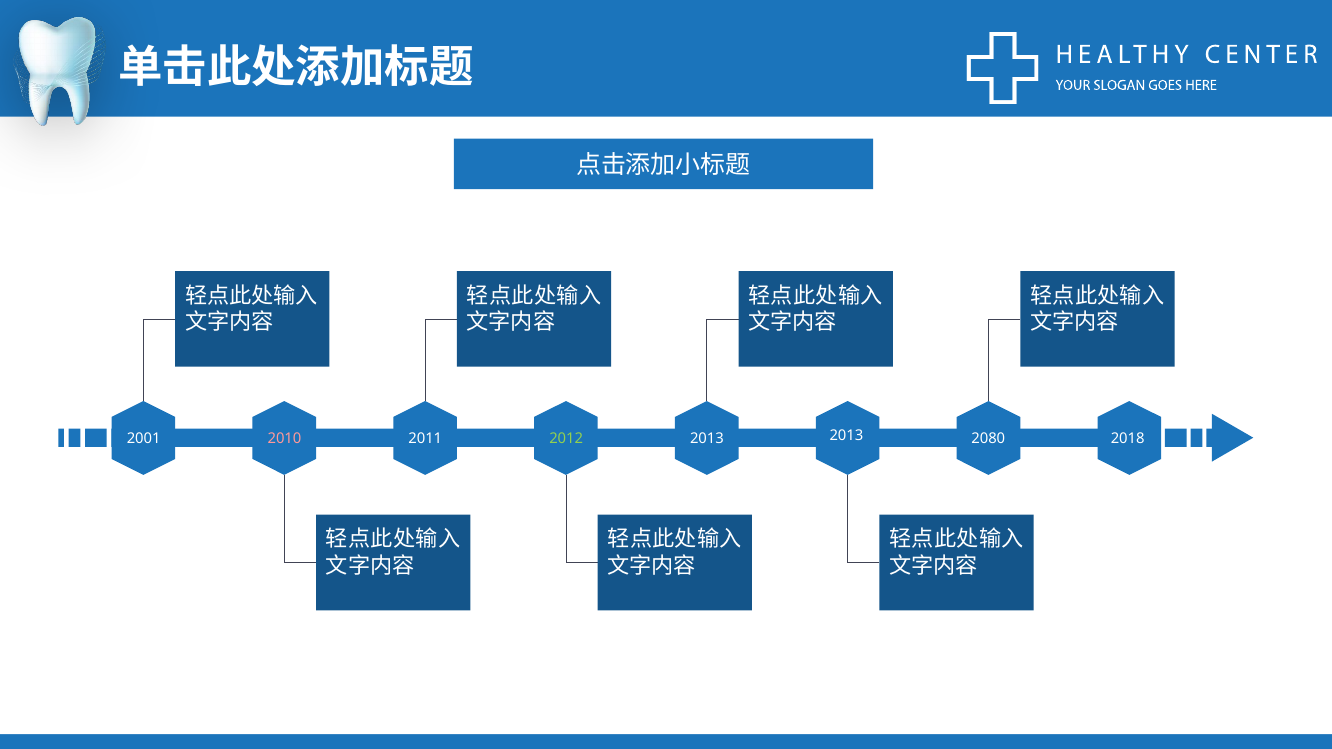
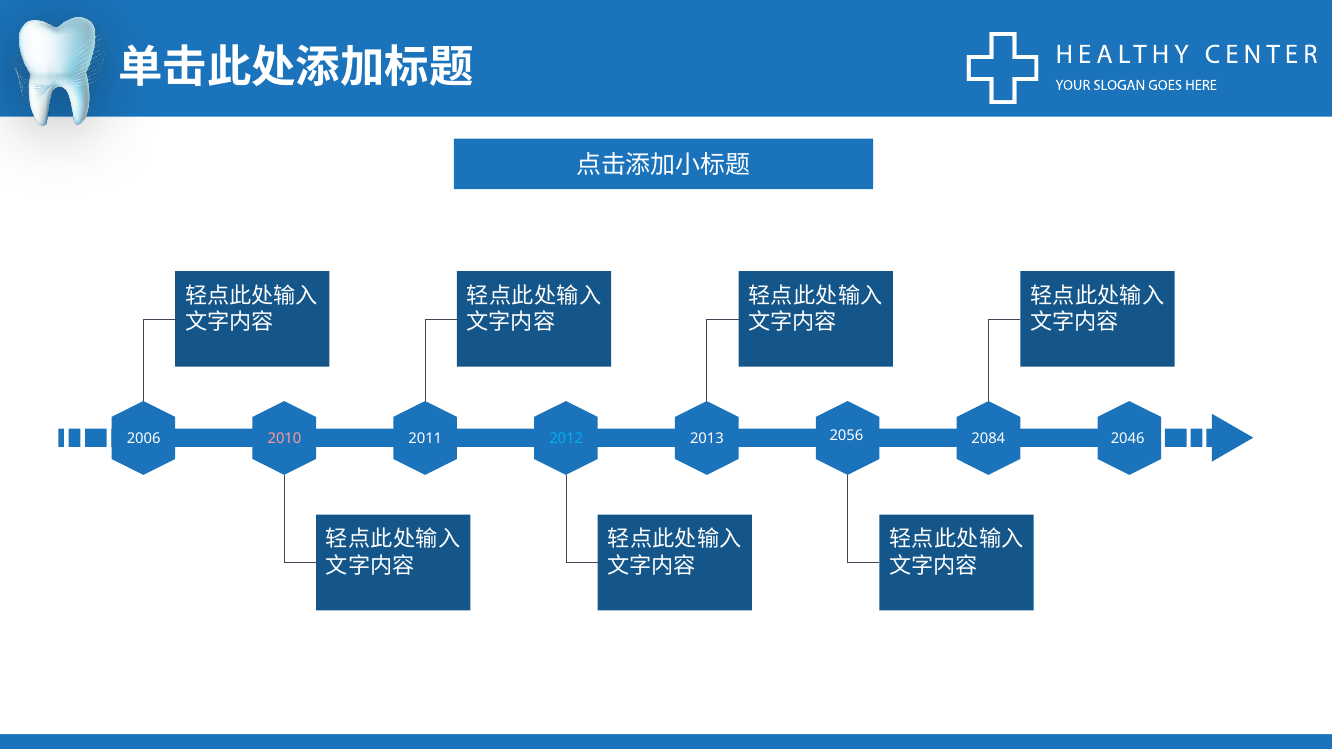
2013 at (846, 436): 2013 -> 2056
2001: 2001 -> 2006
2012 colour: light green -> light blue
2080: 2080 -> 2084
2018: 2018 -> 2046
